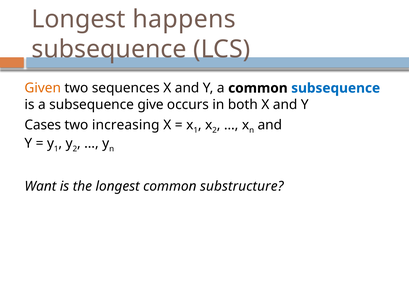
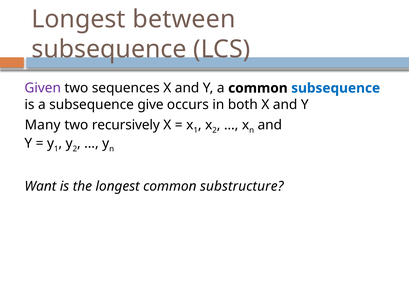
happens: happens -> between
Given colour: orange -> purple
Cases: Cases -> Many
increasing: increasing -> recursively
